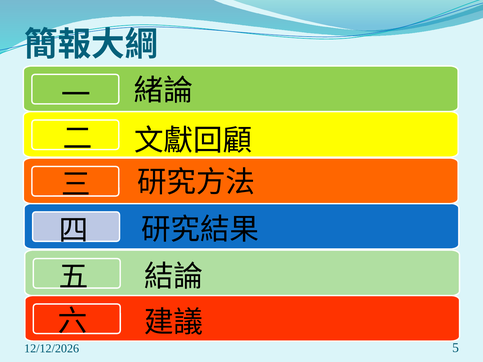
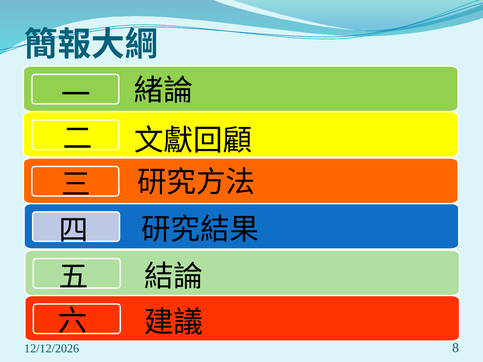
5: 5 -> 8
